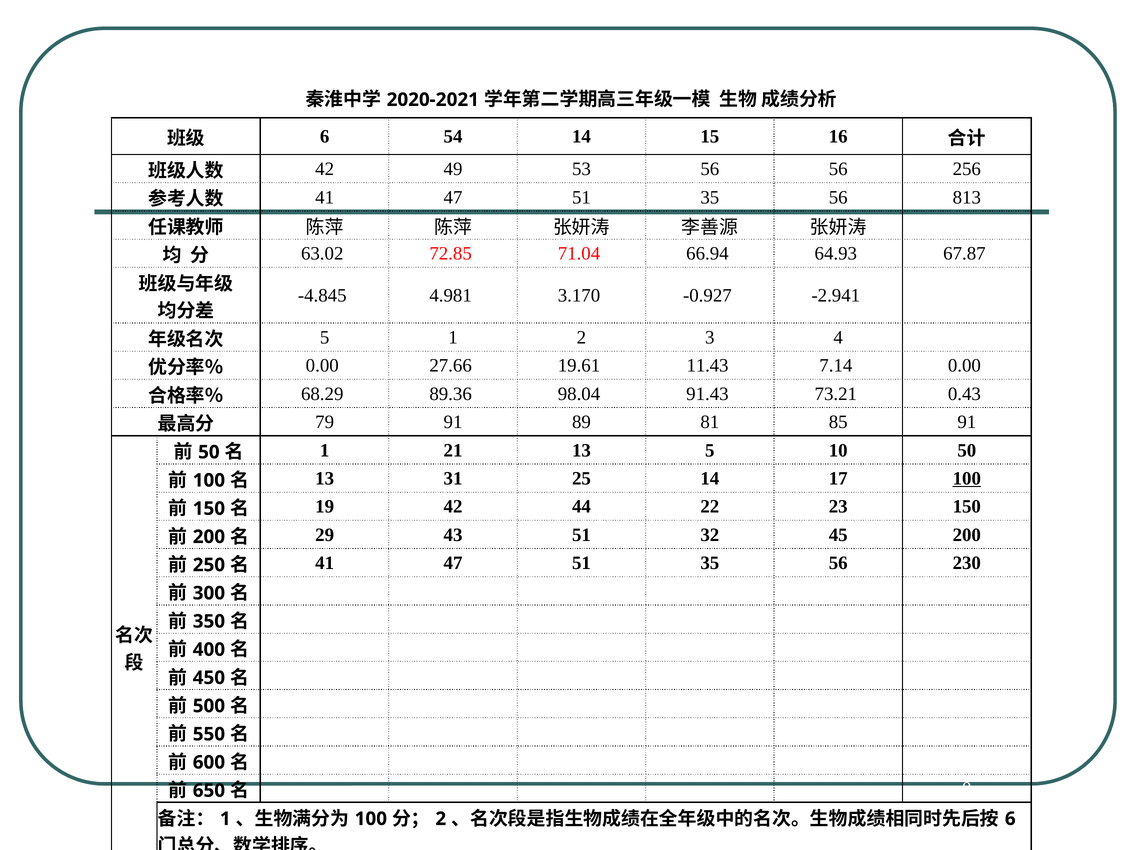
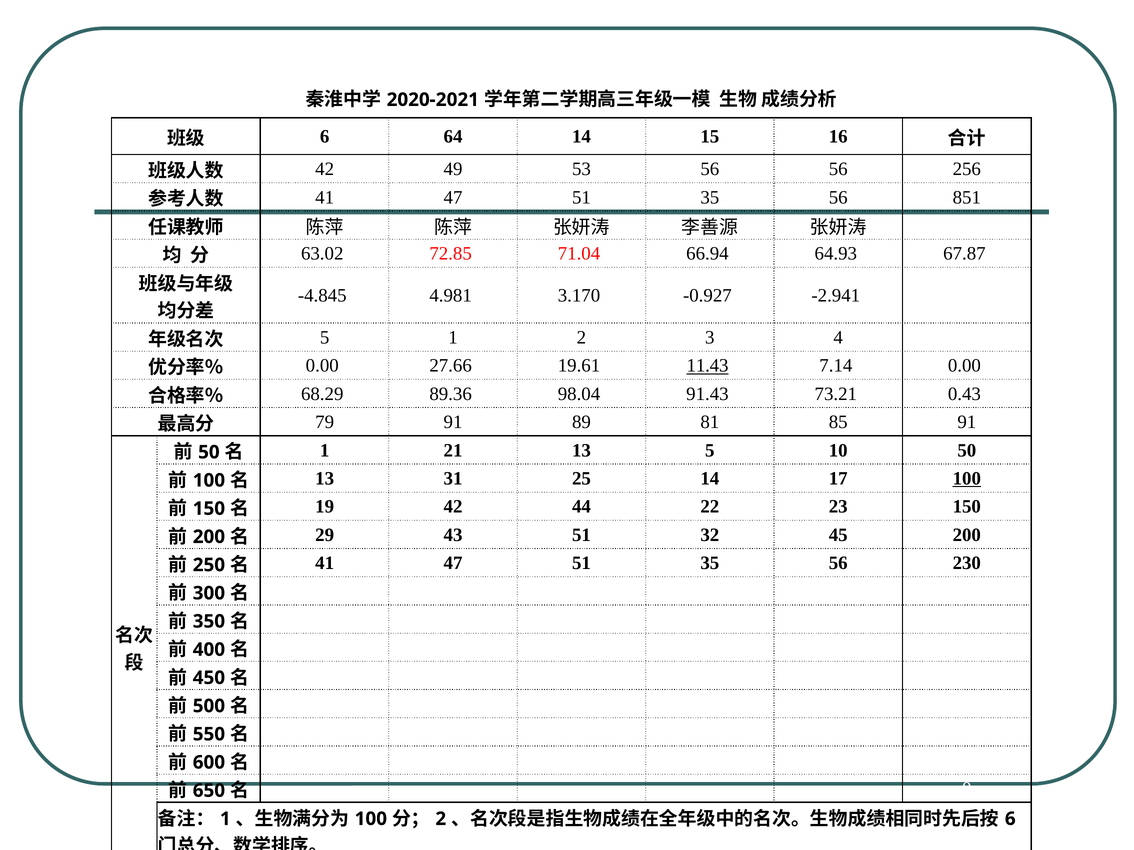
54: 54 -> 64
813: 813 -> 851
11.43 underline: none -> present
